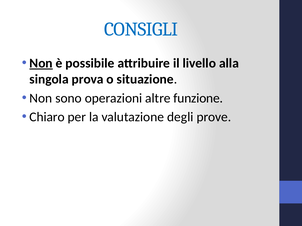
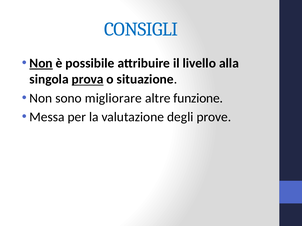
prova underline: none -> present
operazioni: operazioni -> migliorare
Chiaro: Chiaro -> Messa
